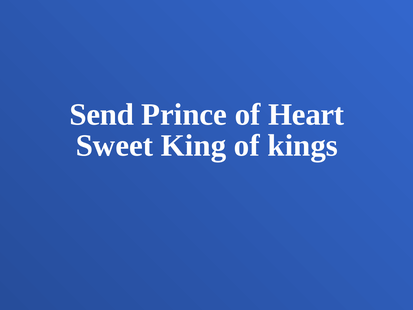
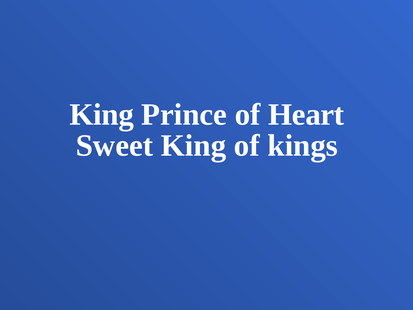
Send at (102, 115): Send -> King
